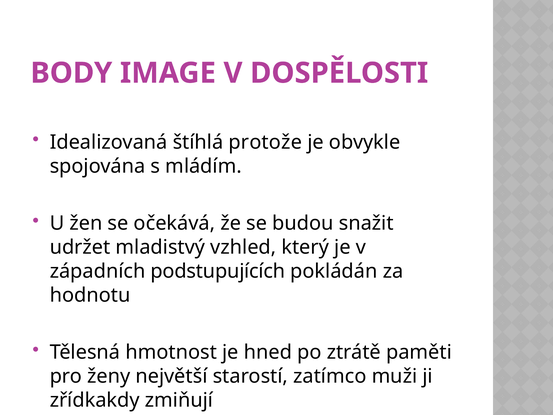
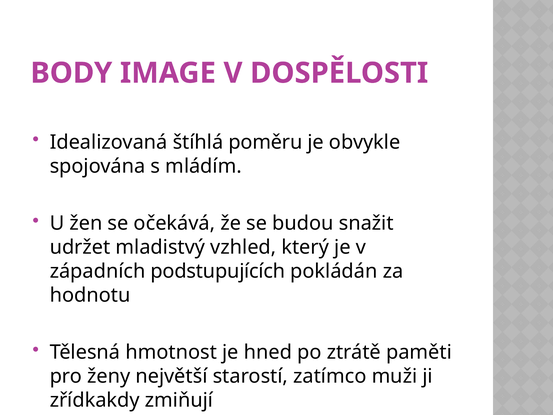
protože: protože -> poměru
